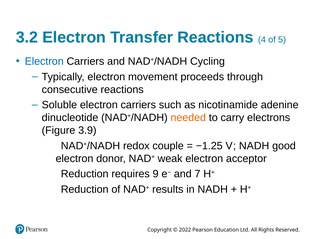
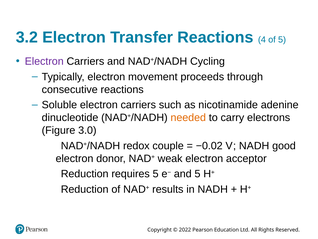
Electron at (44, 61) colour: blue -> purple
3.9: 3.9 -> 3.0
−1.25: −1.25 -> −0.02
requires 9: 9 -> 5
and 7: 7 -> 5
